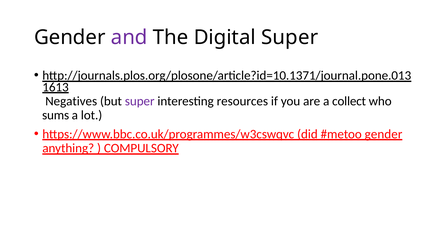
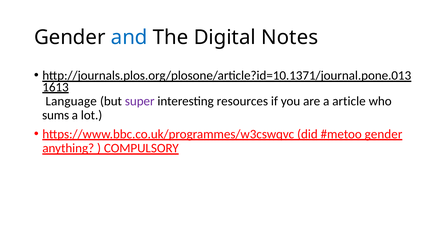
and colour: purple -> blue
Digital Super: Super -> Notes
Negatives: Negatives -> Language
collect: collect -> article
